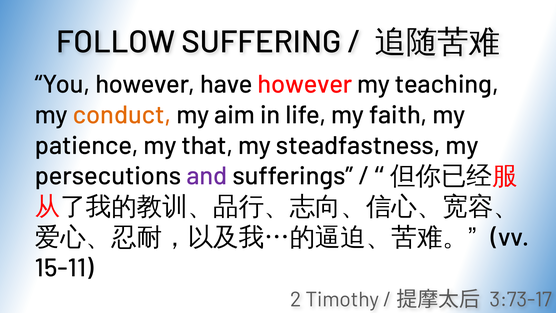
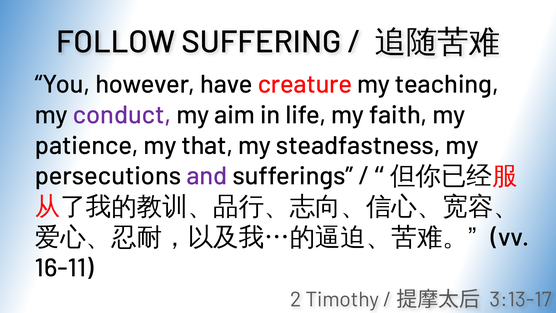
have however: however -> creature
conduct colour: orange -> purple
15-11: 15-11 -> 16-11
3:73-17: 3:73-17 -> 3:13-17
